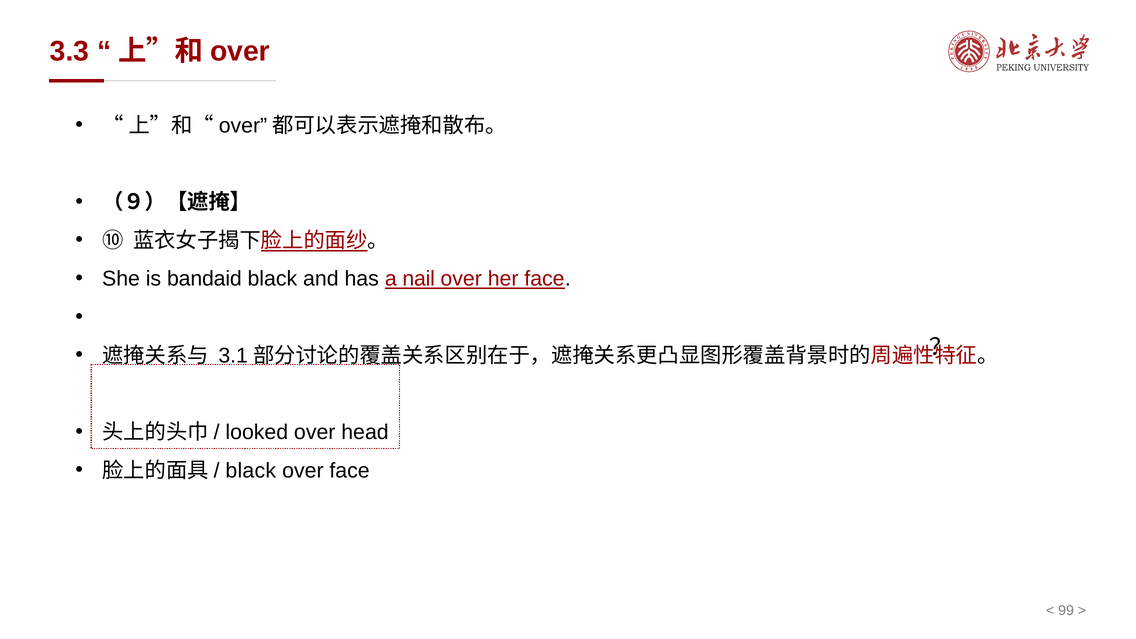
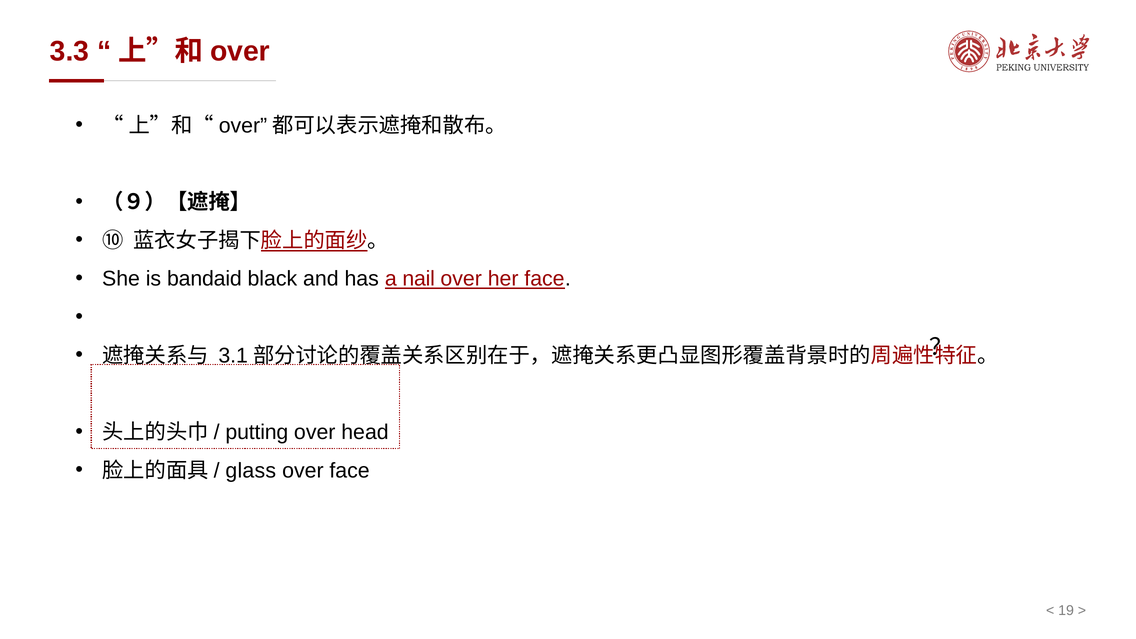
looked: looked -> putting
black at (251, 471): black -> glass
99: 99 -> 19
